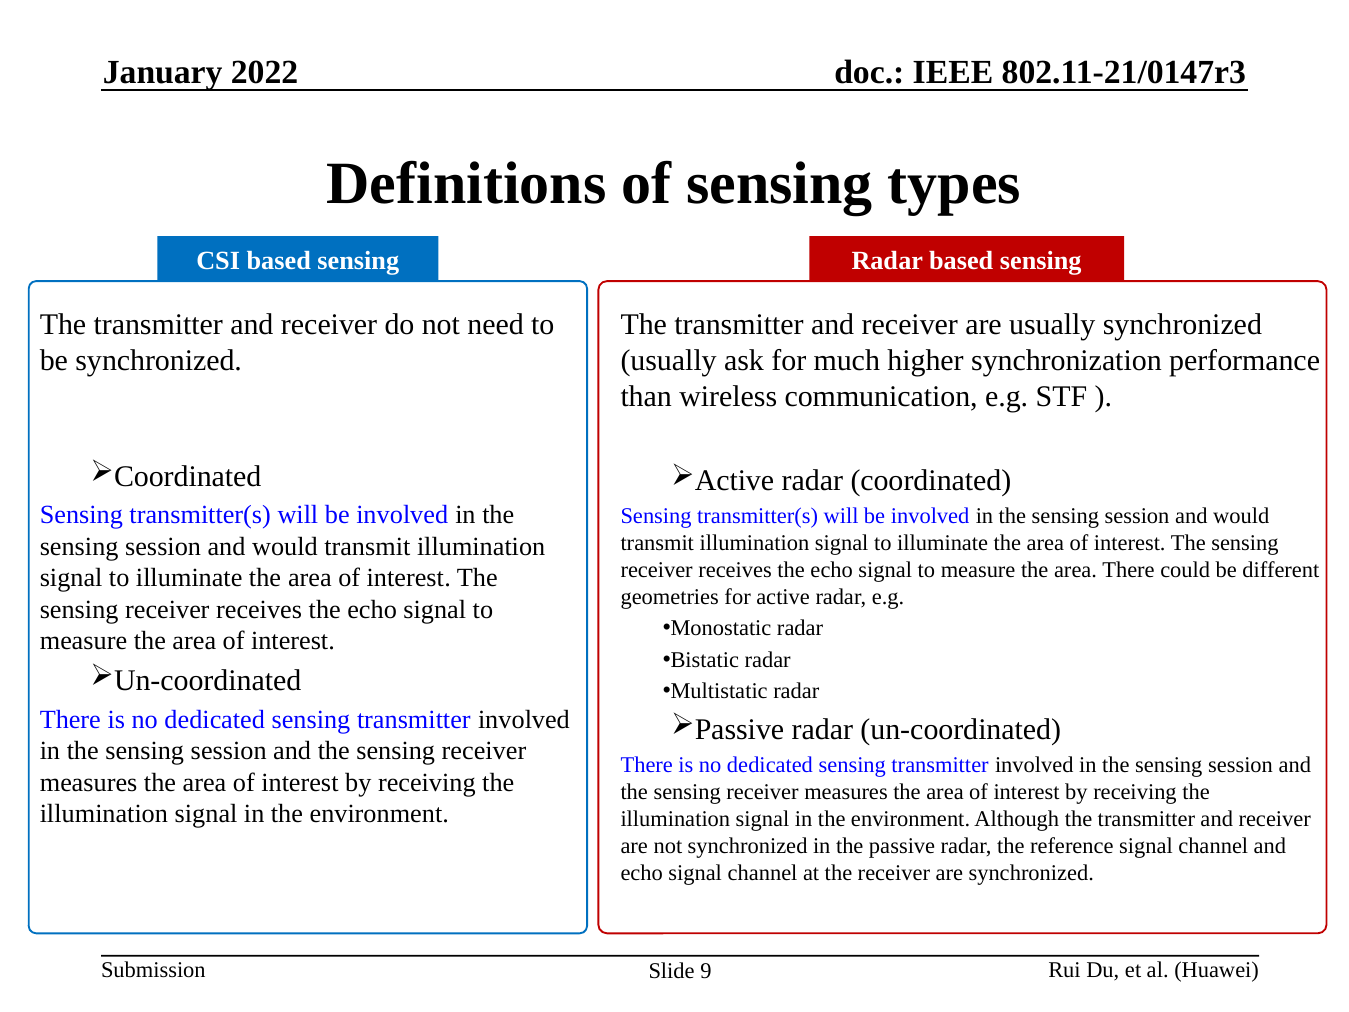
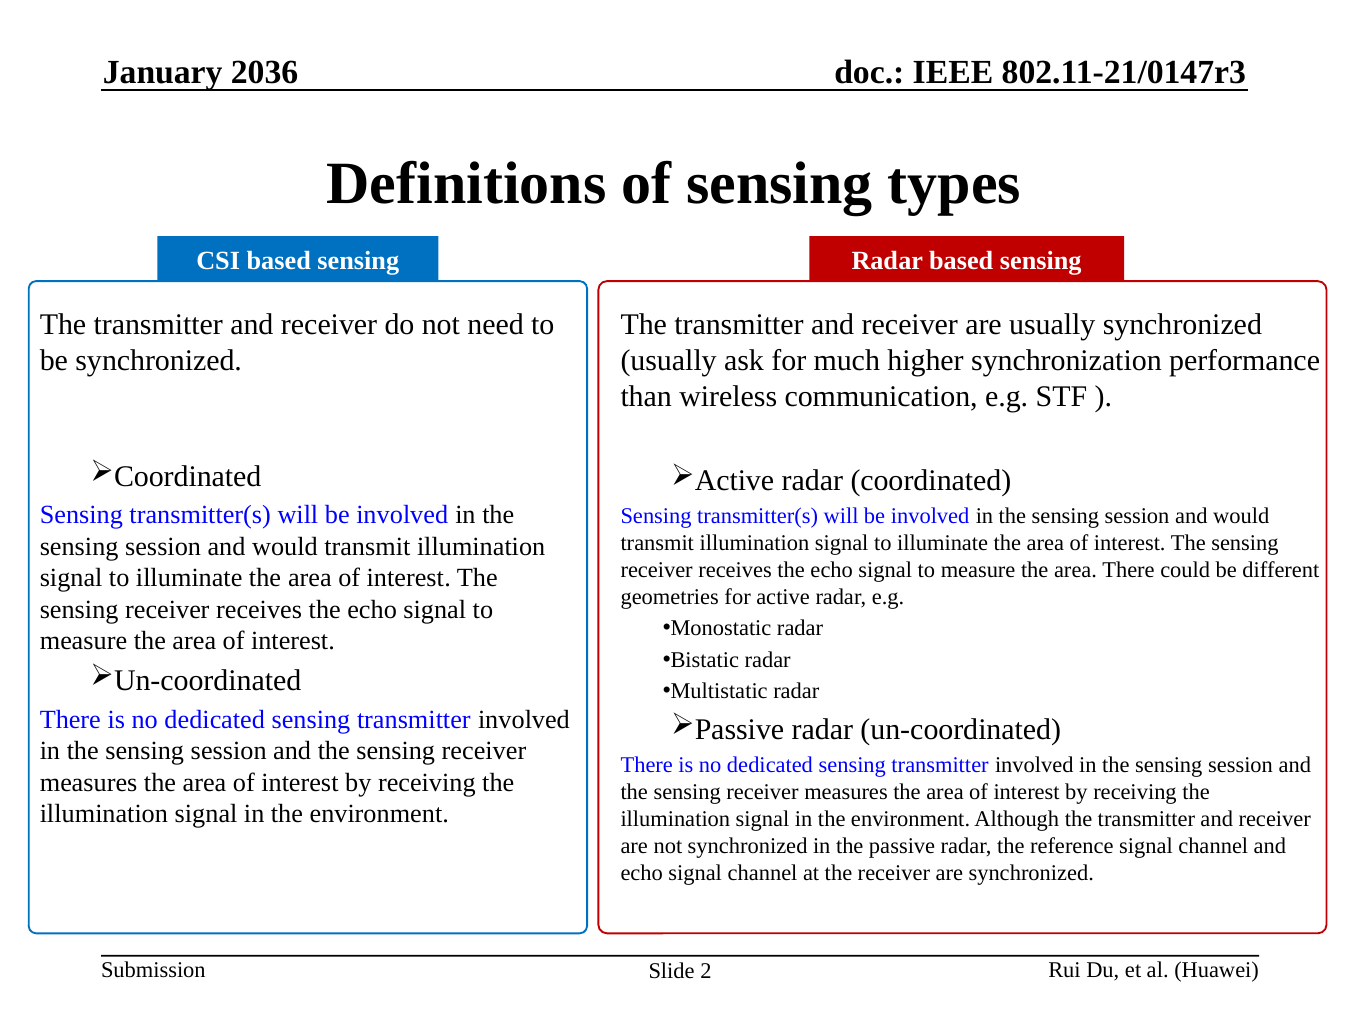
2022: 2022 -> 2036
9: 9 -> 2
